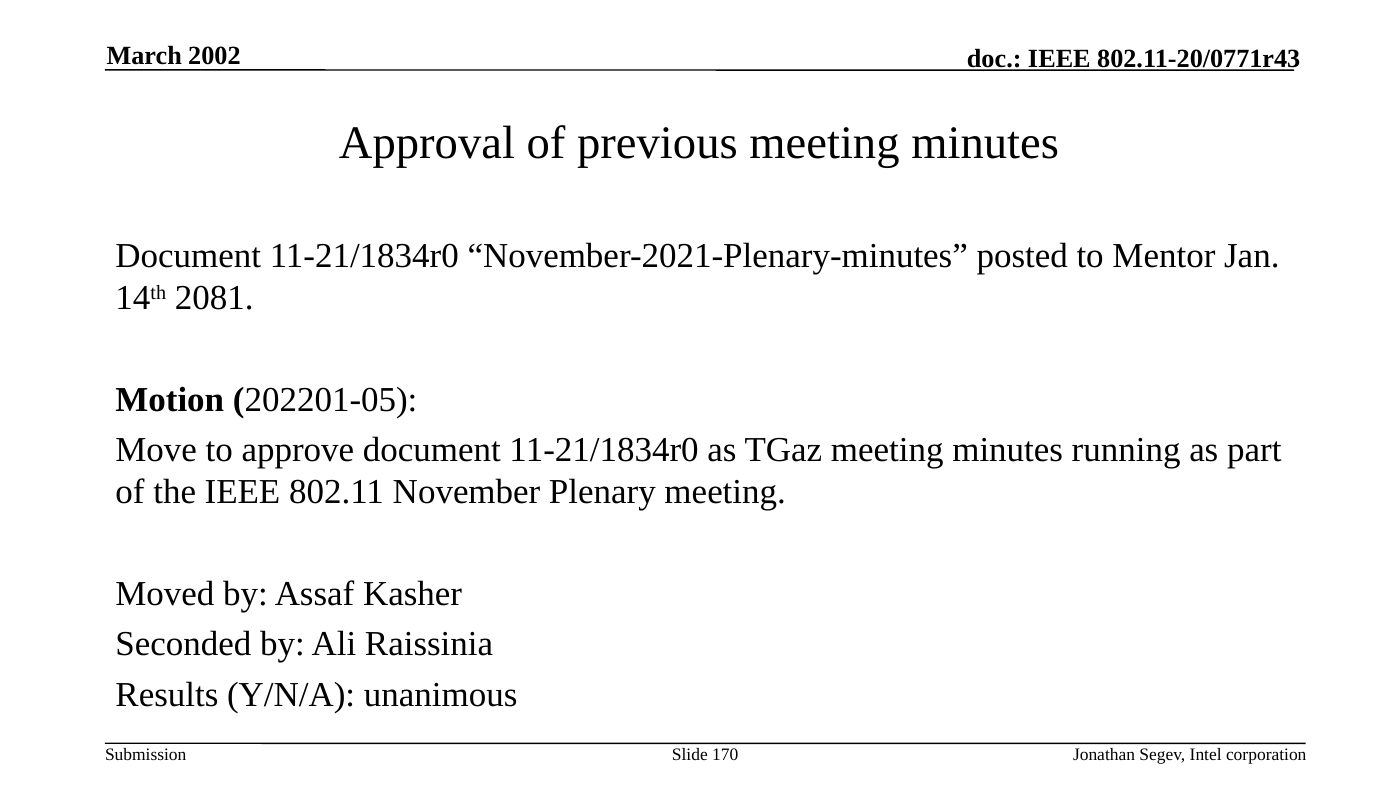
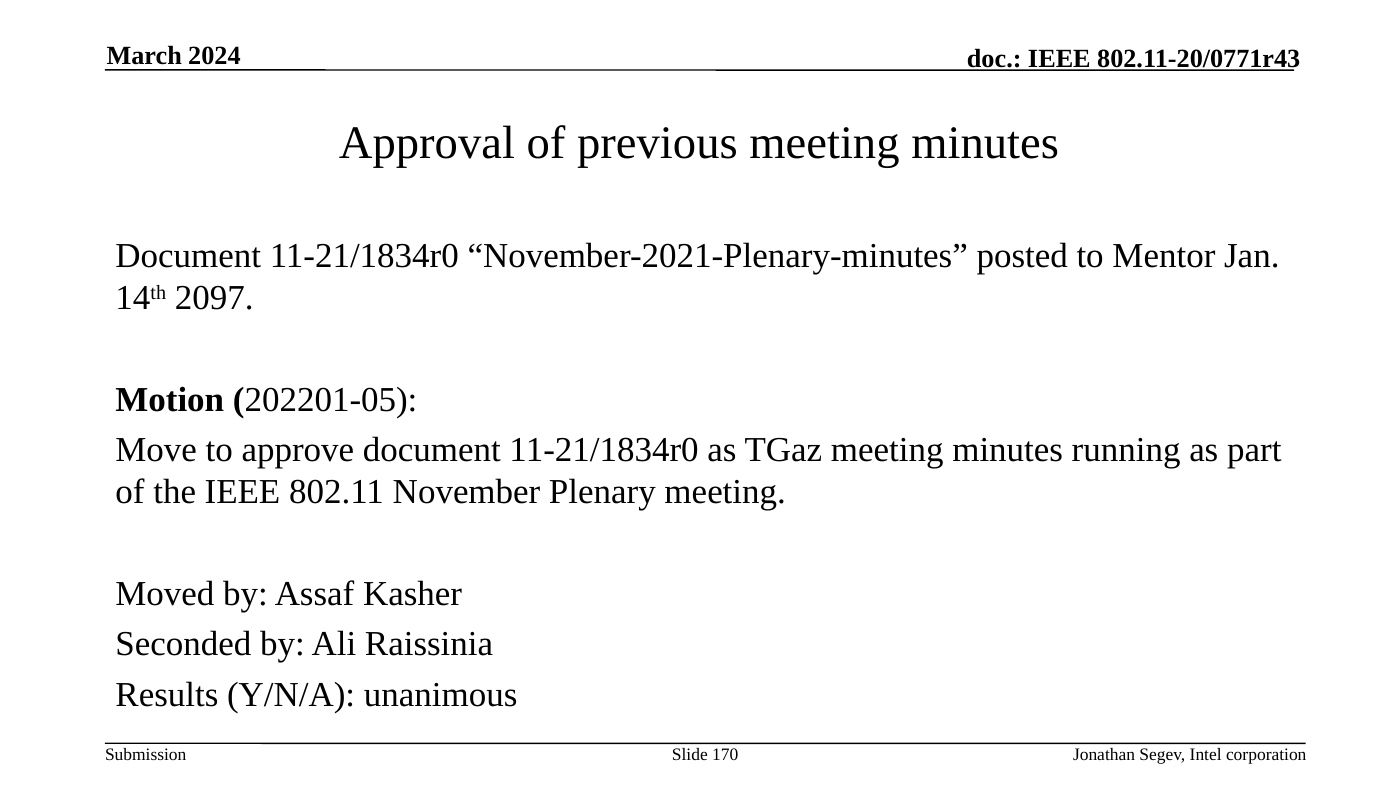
2002: 2002 -> 2024
2081: 2081 -> 2097
